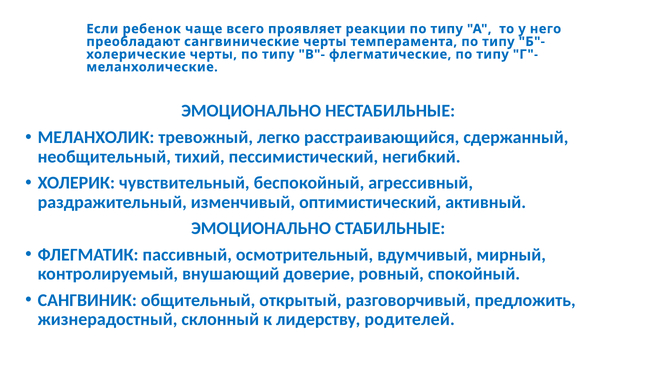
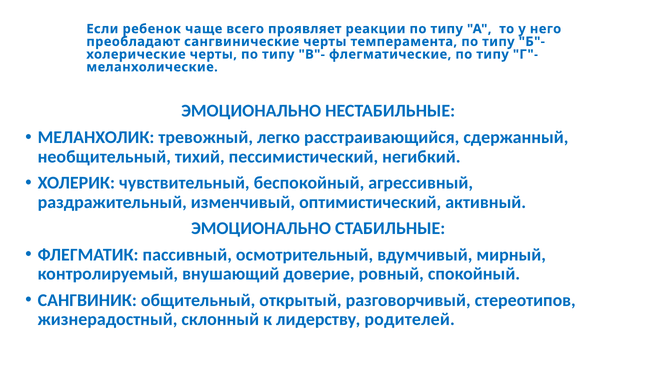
предложить: предложить -> стереотипов
